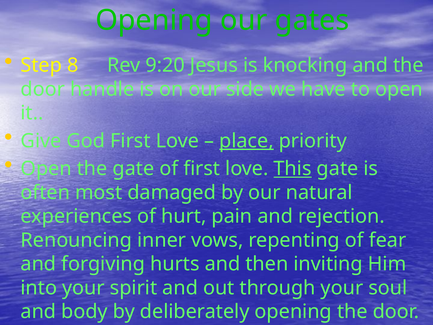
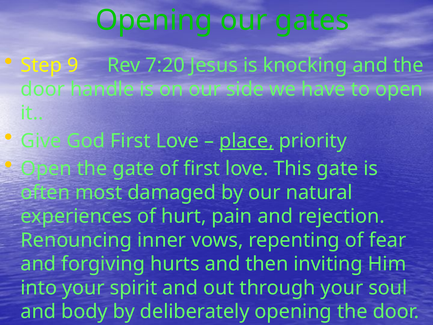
8: 8 -> 9
9:20: 9:20 -> 7:20
This underline: present -> none
